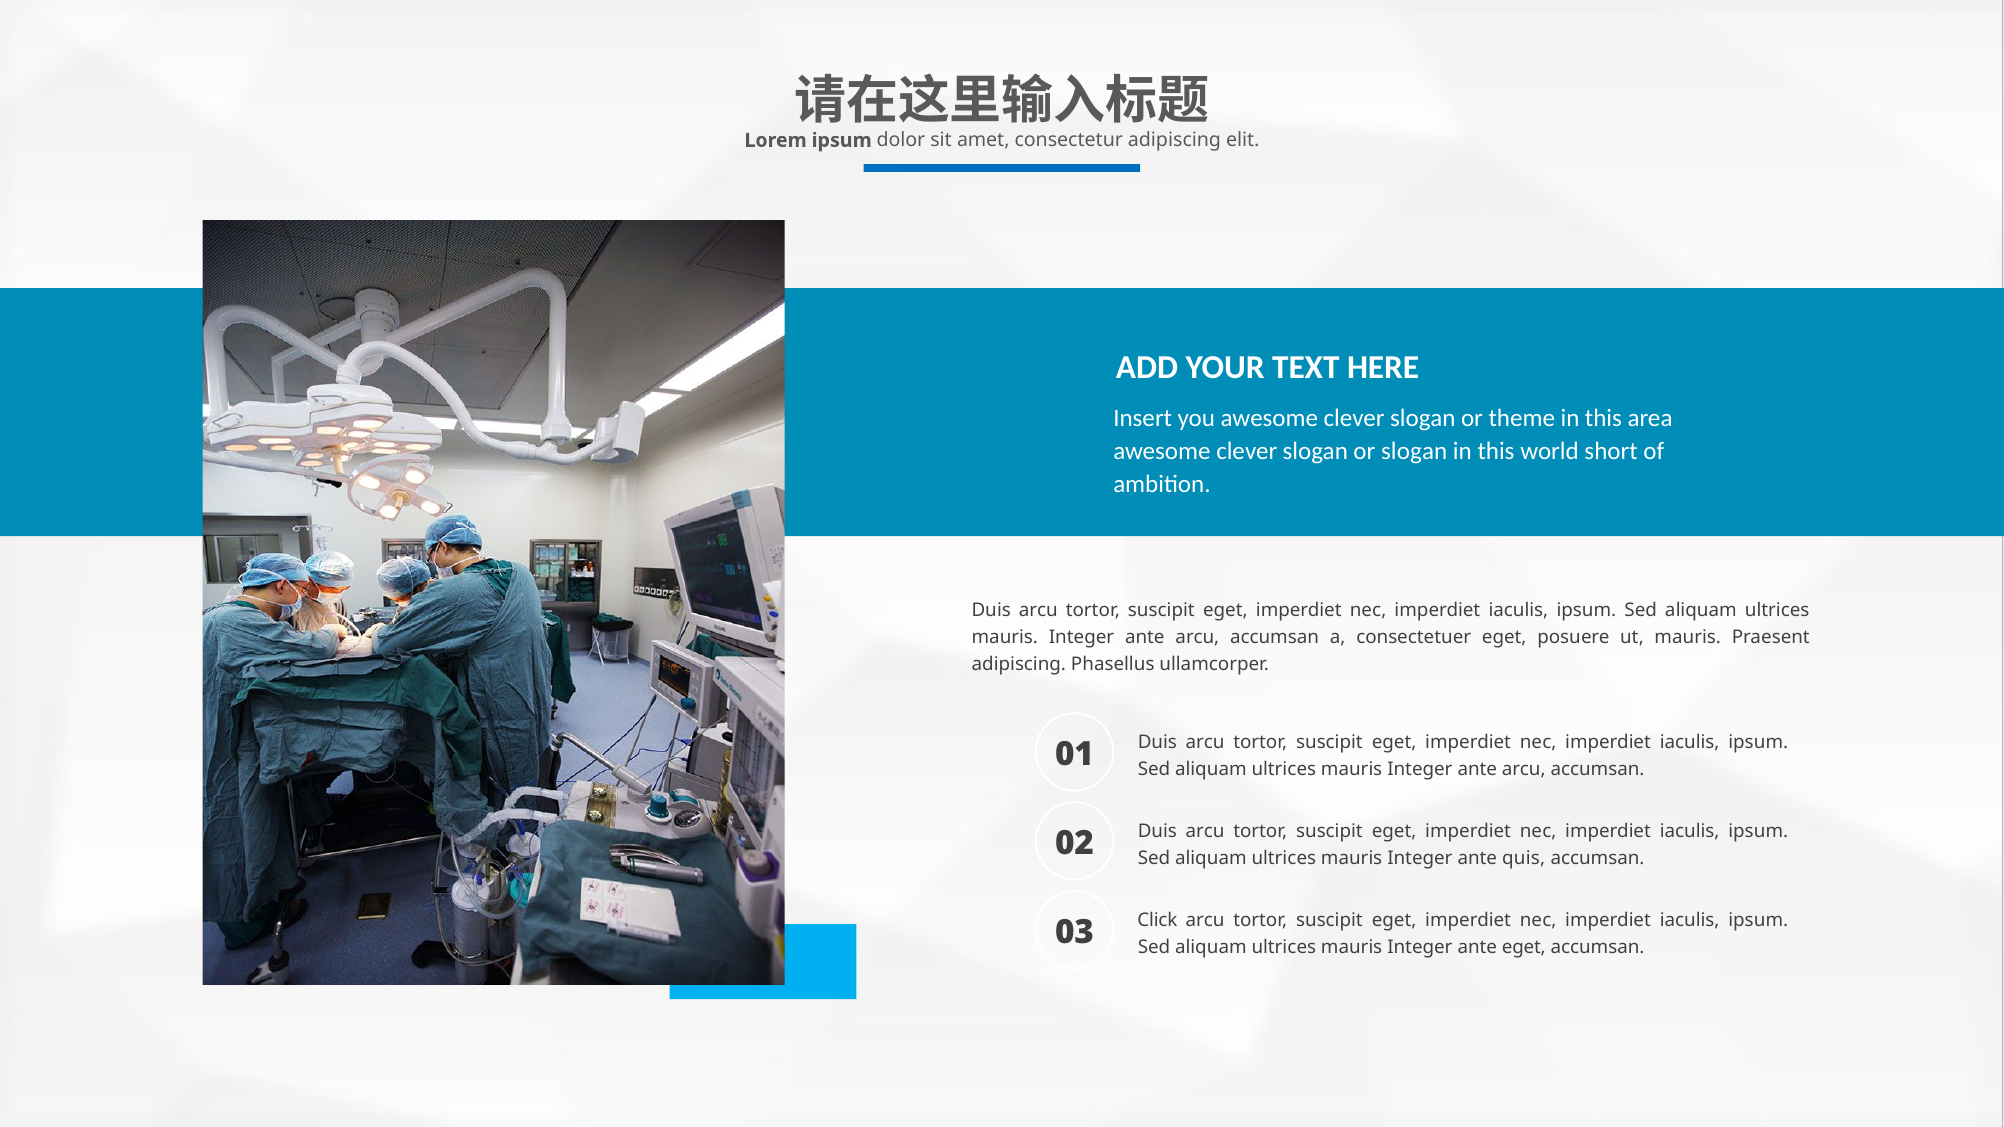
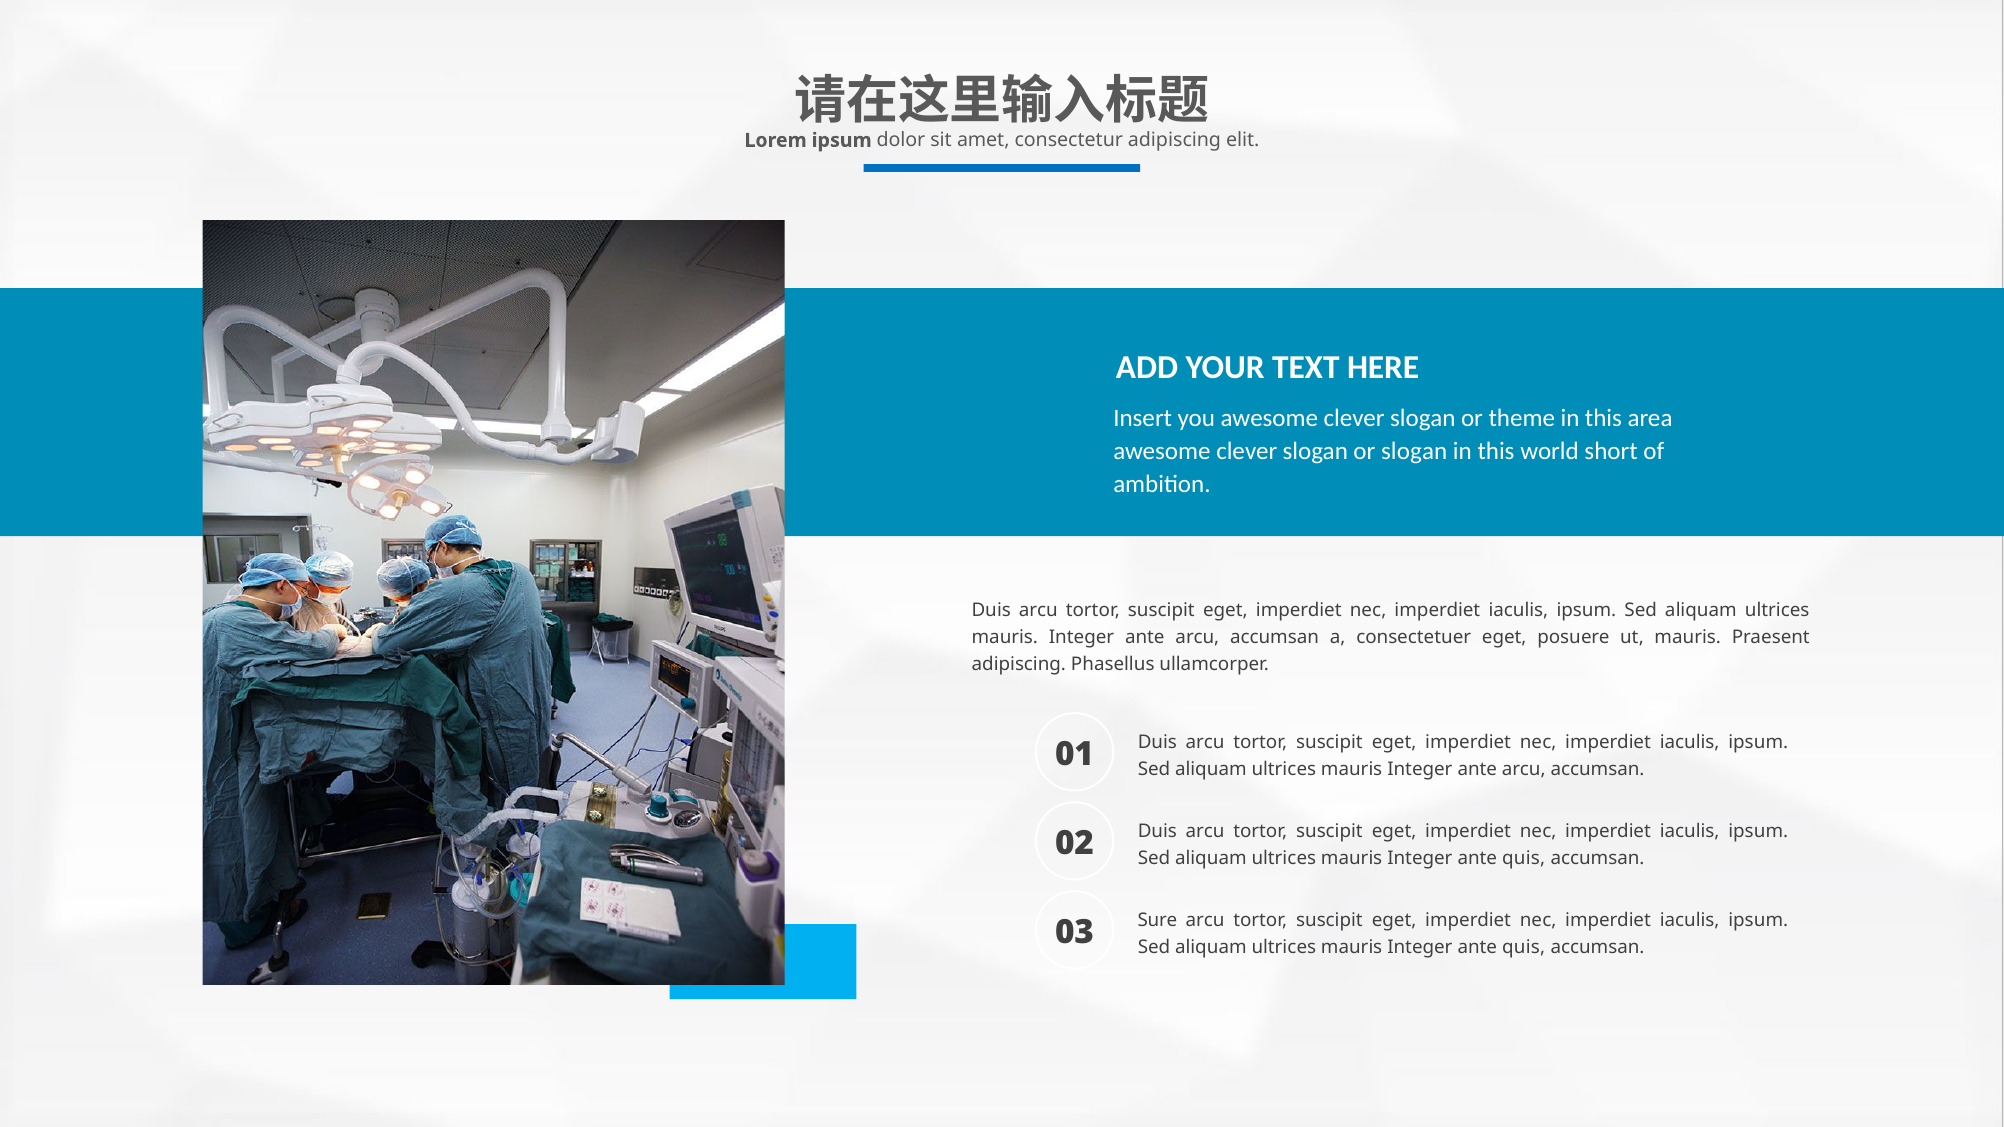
Click: Click -> Sure
eget at (1524, 948): eget -> quis
